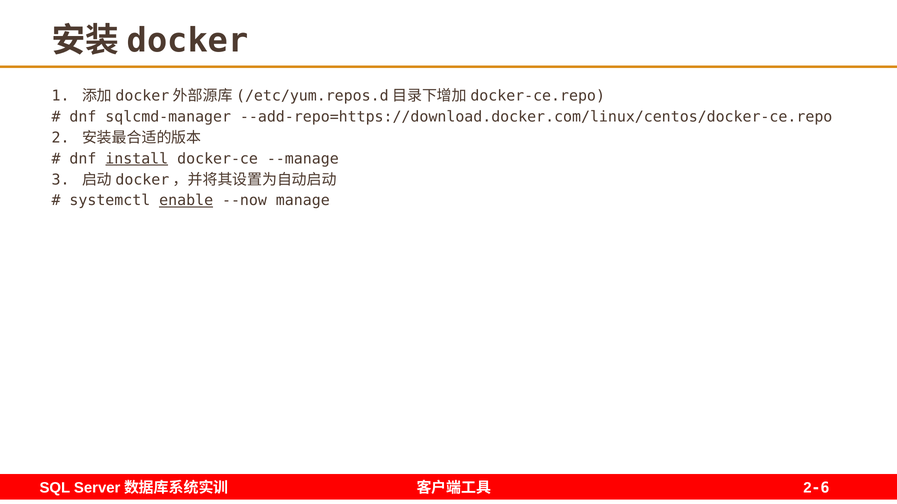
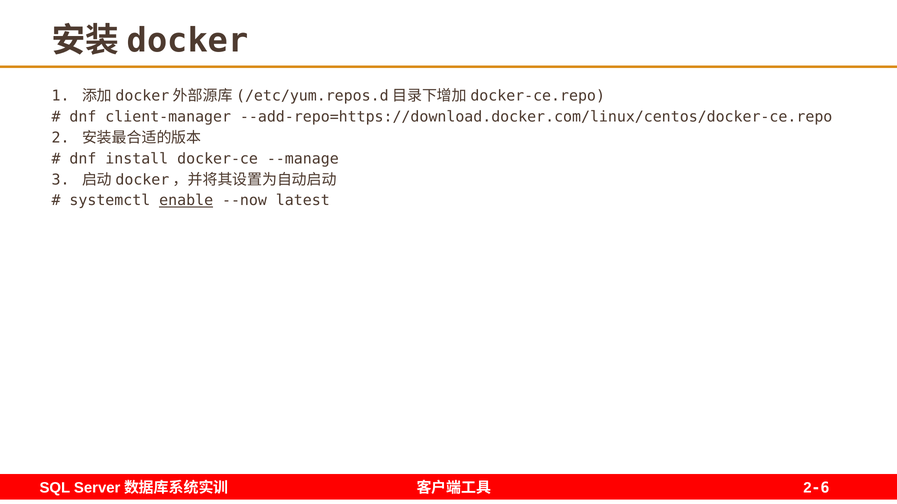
sqlcmd-manager: sqlcmd-manager -> client-manager
install underline: present -> none
manage: manage -> latest
